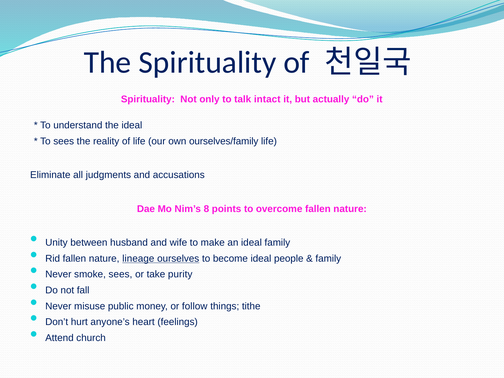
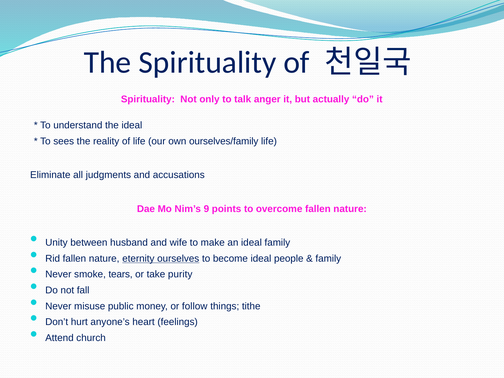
intact: intact -> anger
8: 8 -> 9
lineage: lineage -> eternity
smoke sees: sees -> tears
